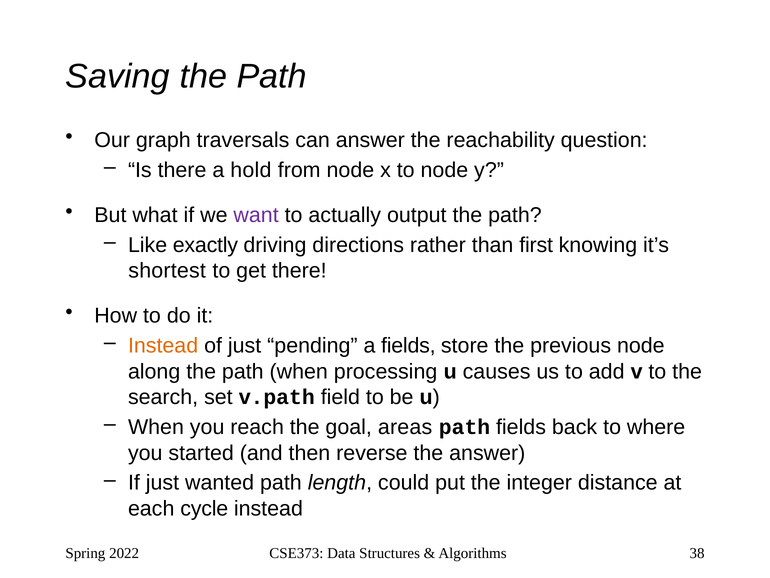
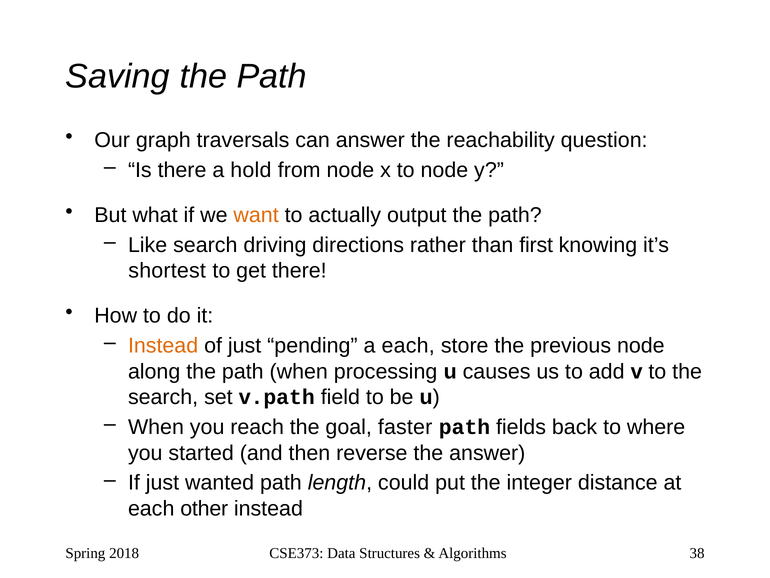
want colour: purple -> orange
Like exactly: exactly -> search
a fields: fields -> each
areas: areas -> faster
cycle: cycle -> other
2022: 2022 -> 2018
